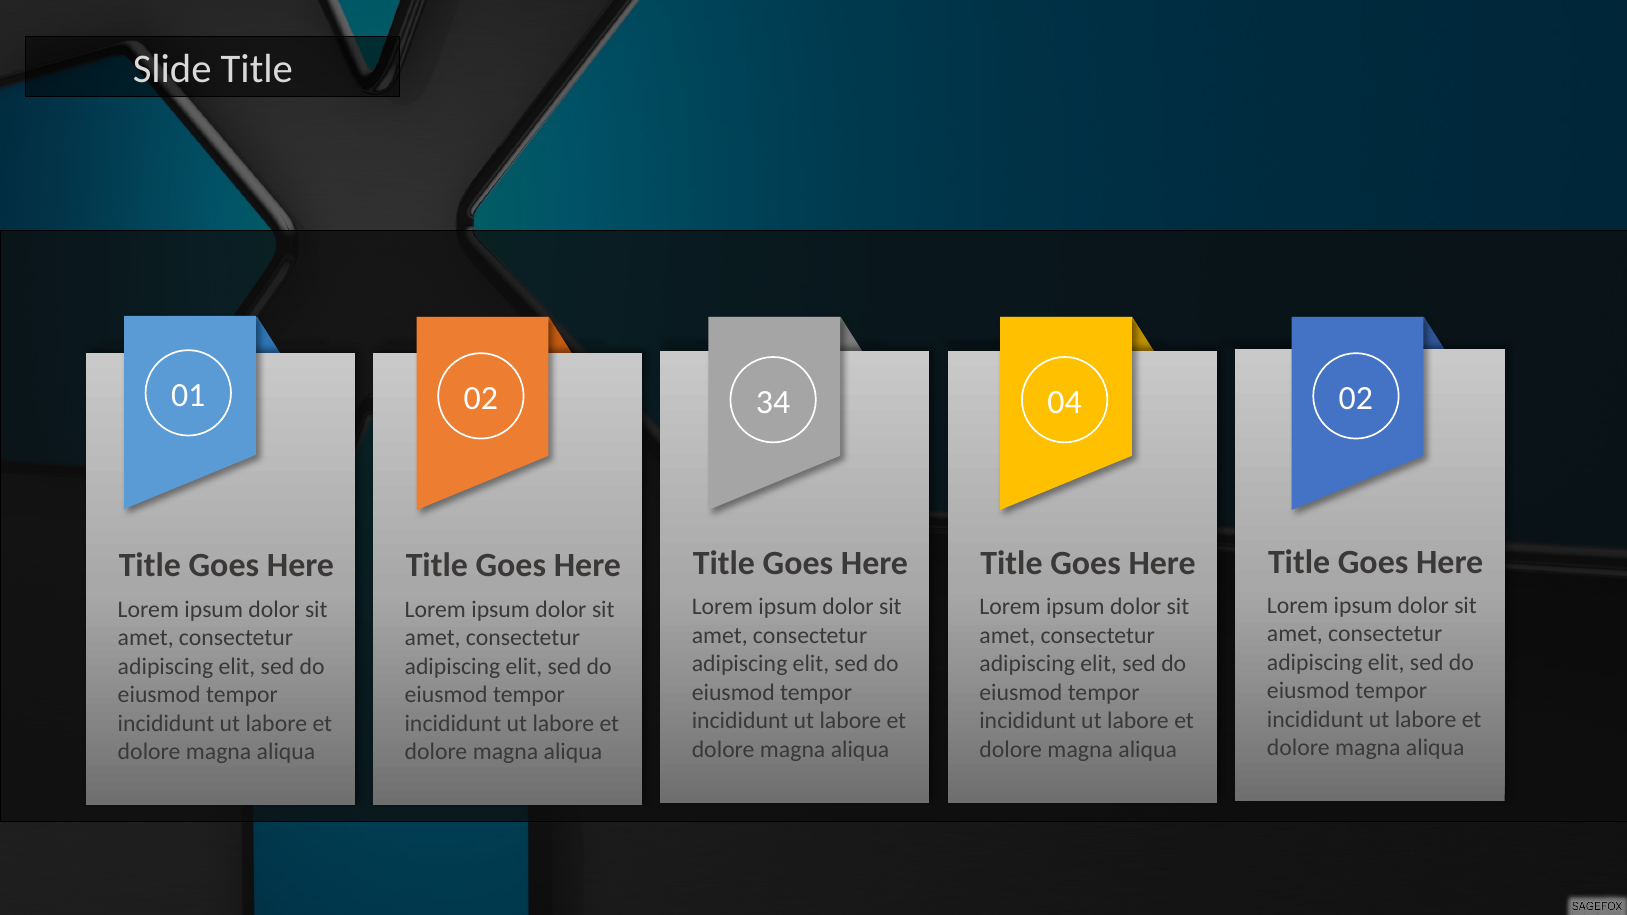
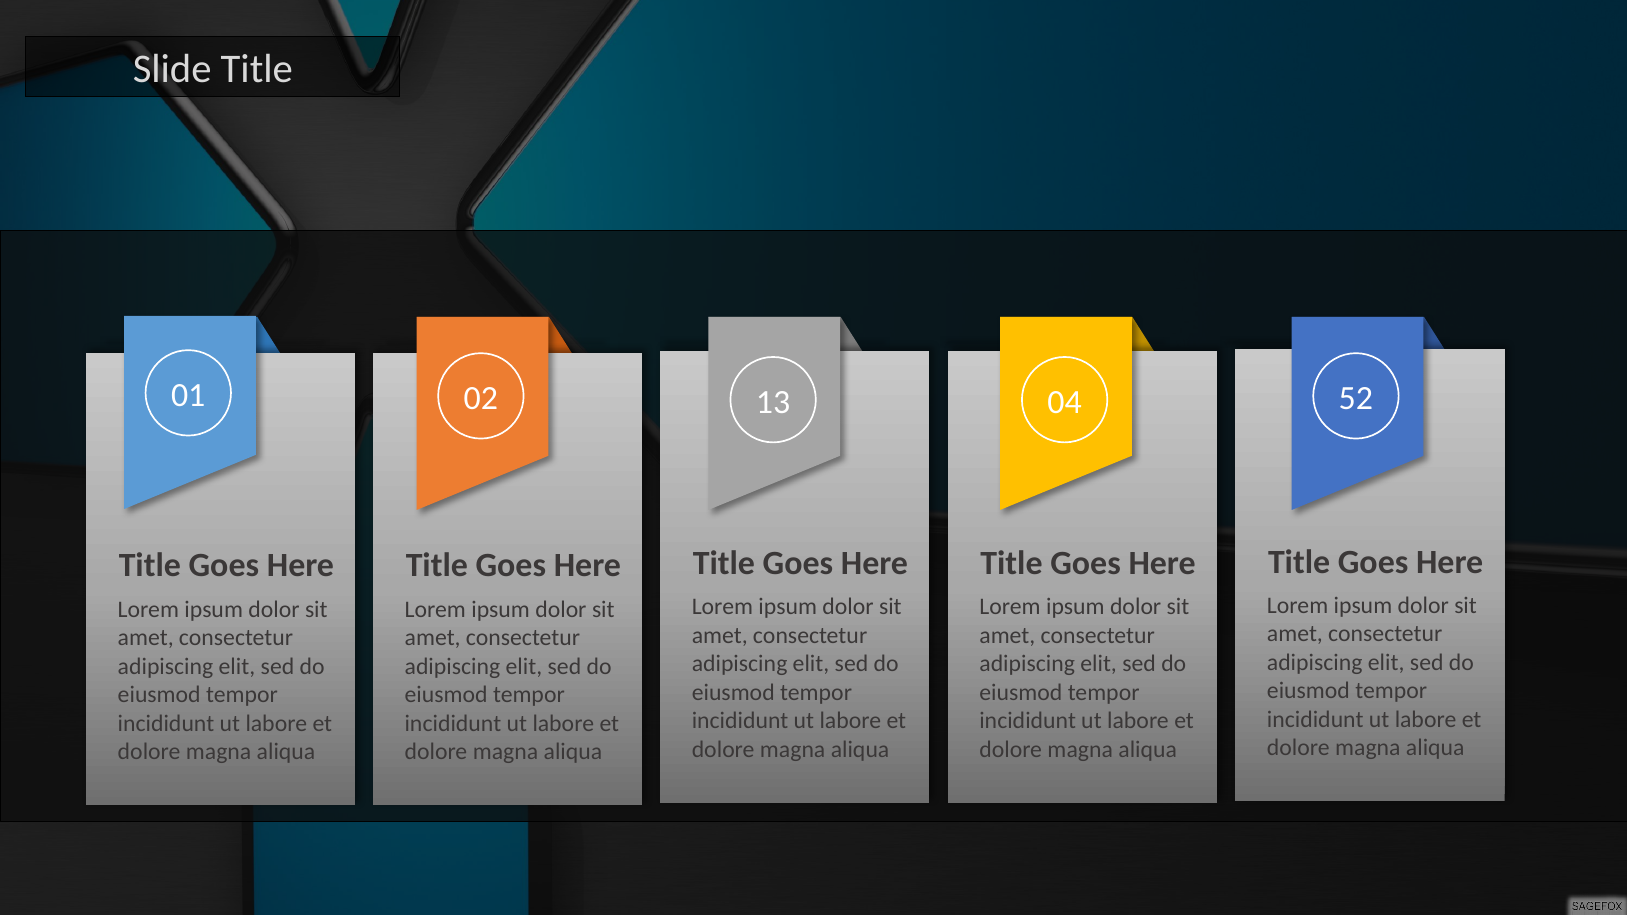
34: 34 -> 13
04 02: 02 -> 52
